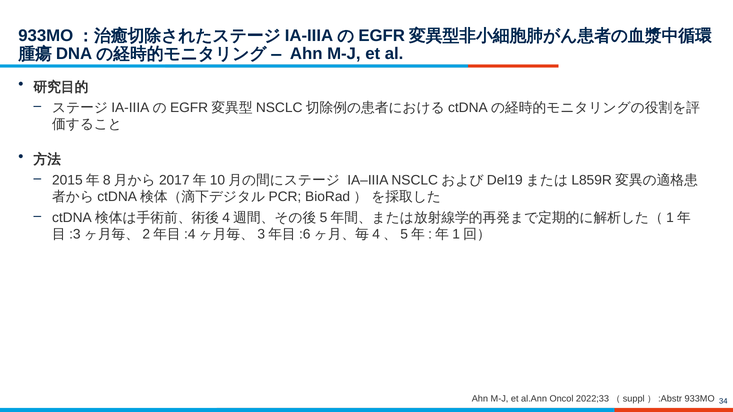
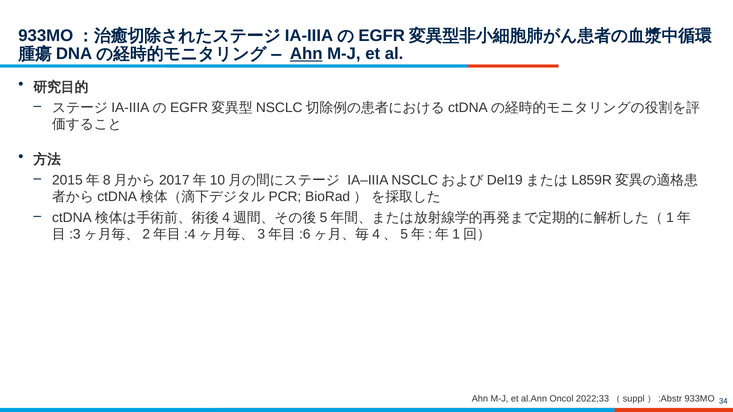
Ahn at (306, 54) underline: none -> present
